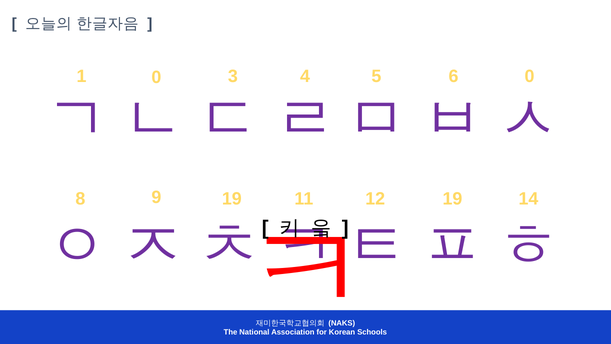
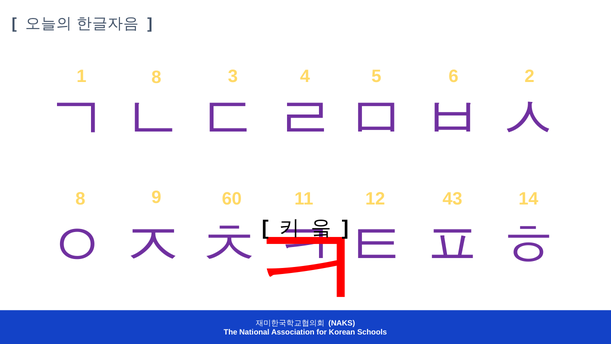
1 0: 0 -> 8
6 0: 0 -> 2
9 19: 19 -> 60
12 19: 19 -> 43
